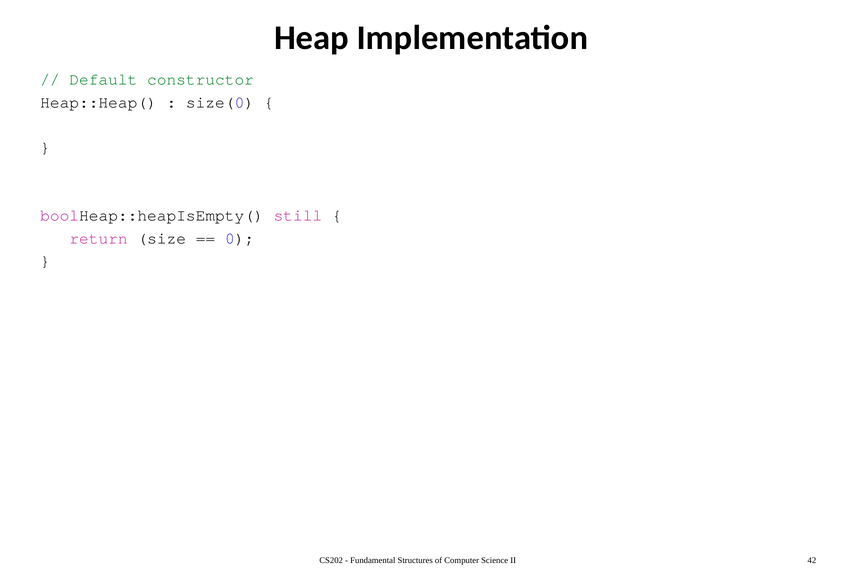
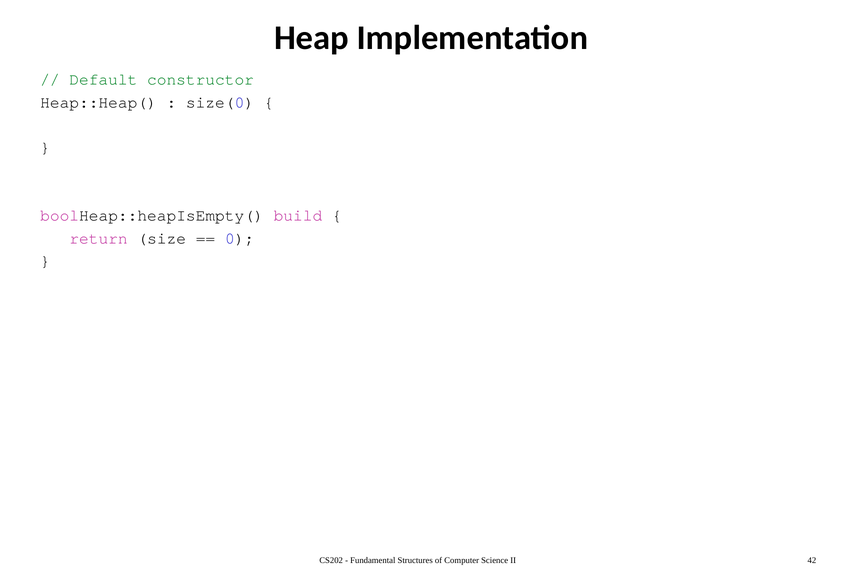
still: still -> build
